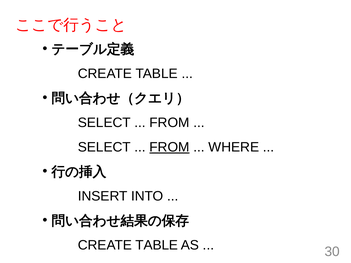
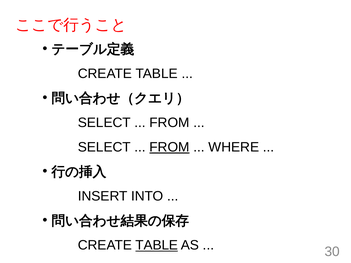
TABLE at (157, 245) underline: none -> present
